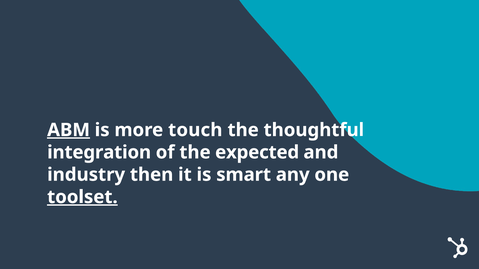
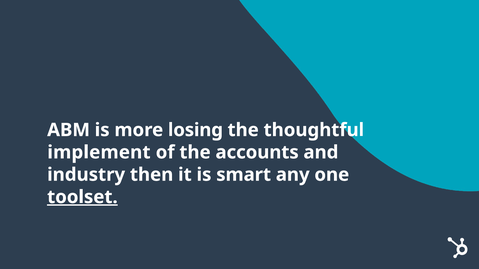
ABM underline: present -> none
touch: touch -> losing
integration: integration -> implement
expected: expected -> accounts
